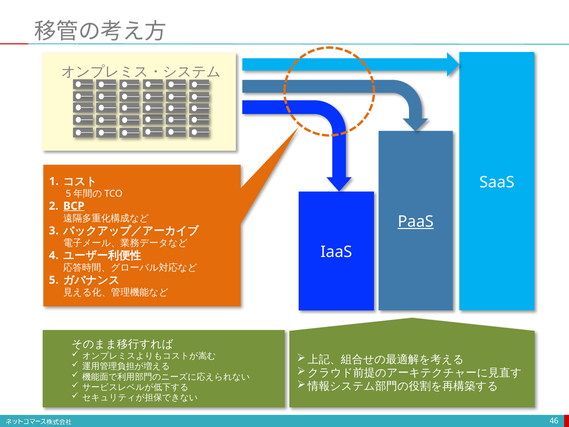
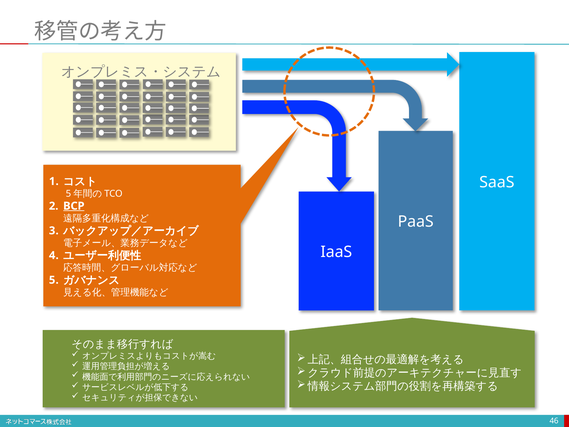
PaaS underline: present -> none
